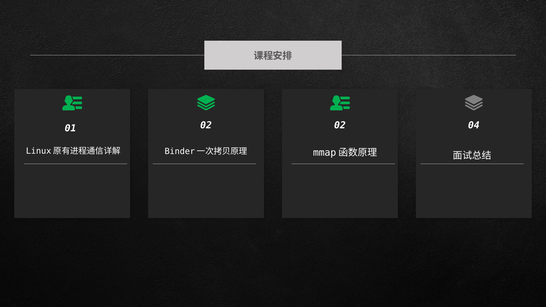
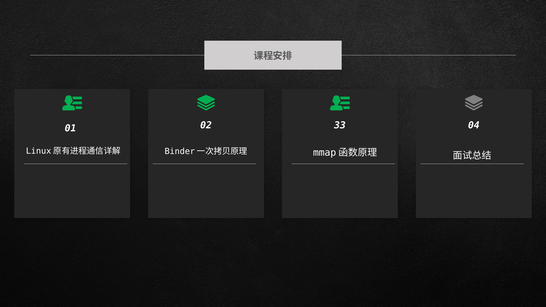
02 02: 02 -> 33
